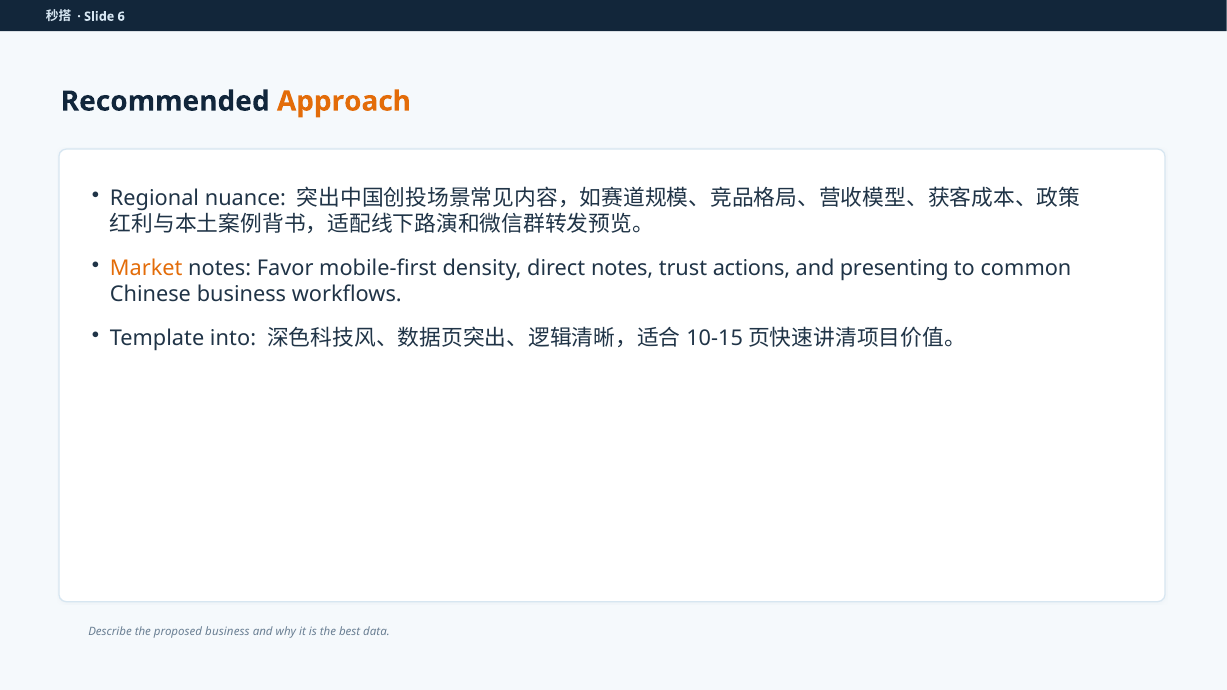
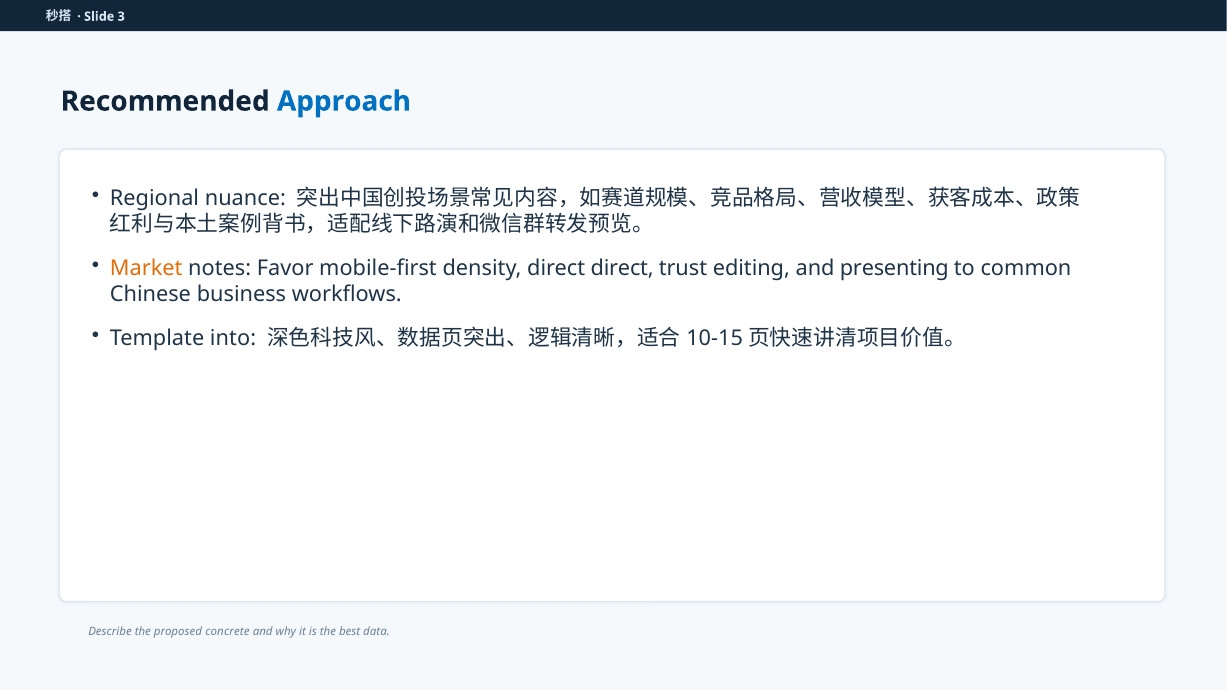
6: 6 -> 3
Approach colour: orange -> blue
direct notes: notes -> direct
actions: actions -> editing
proposed business: business -> concrete
